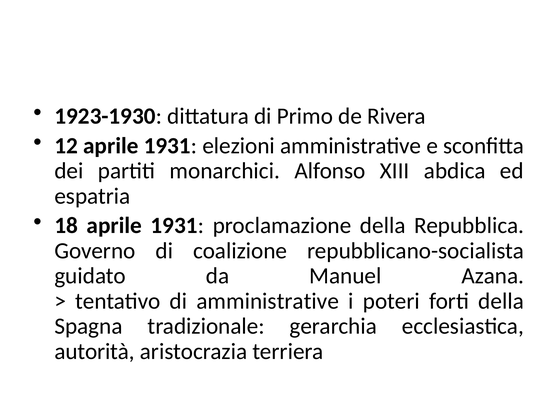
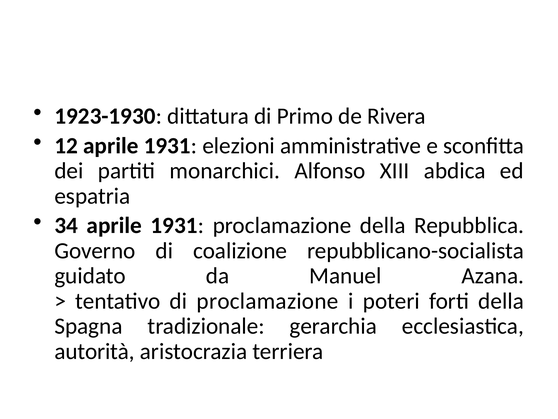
18: 18 -> 34
di amministrative: amministrative -> proclamazione
